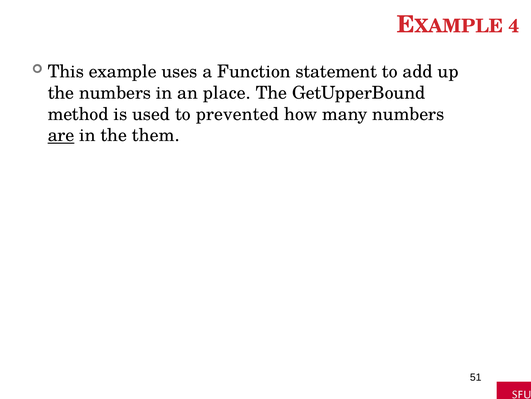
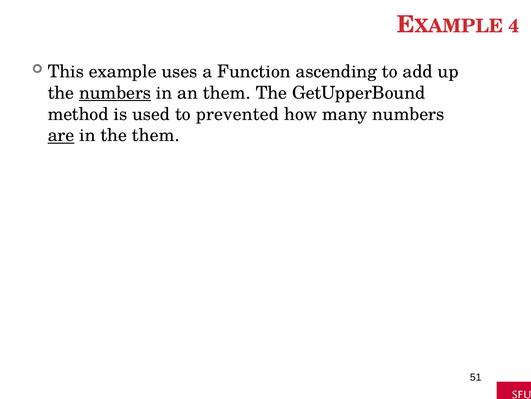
statement: statement -> ascending
numbers at (115, 93) underline: none -> present
an place: place -> them
